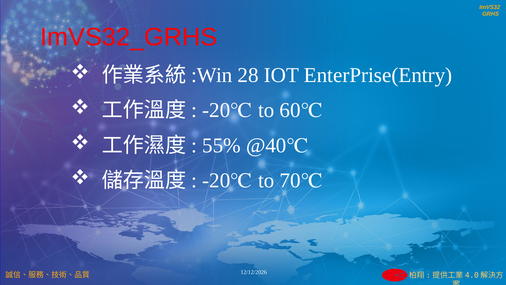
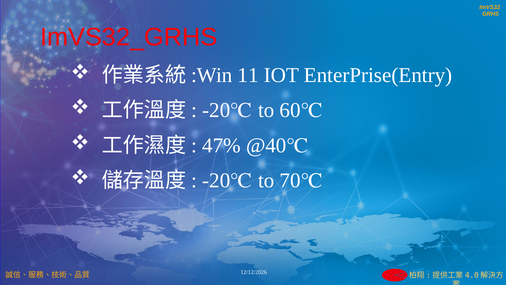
28: 28 -> 11
55%: 55% -> 47%
